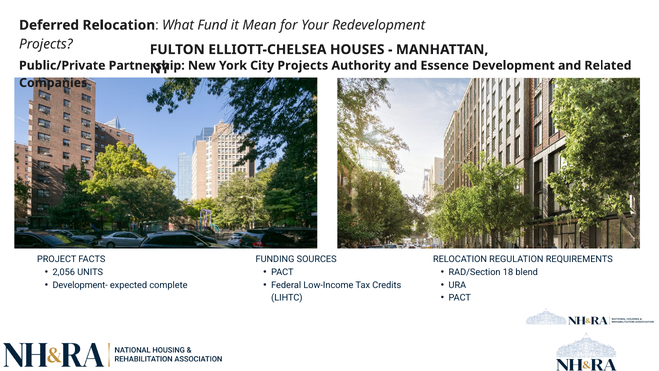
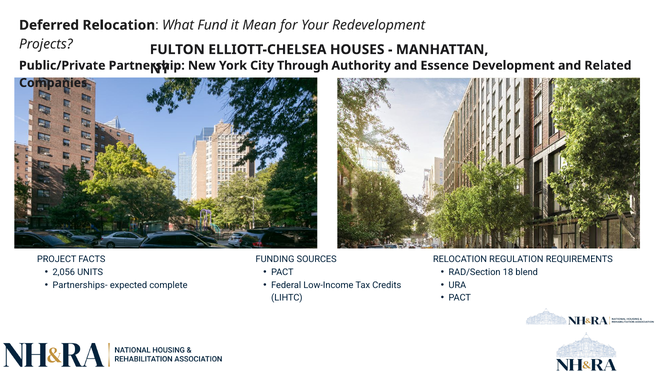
City Projects: Projects -> Through
Development-: Development- -> Partnerships-
